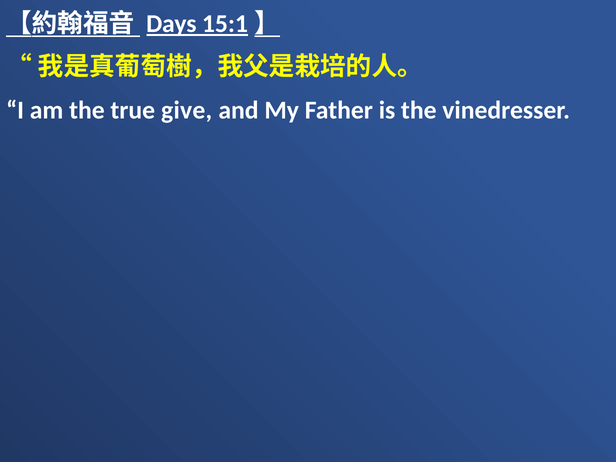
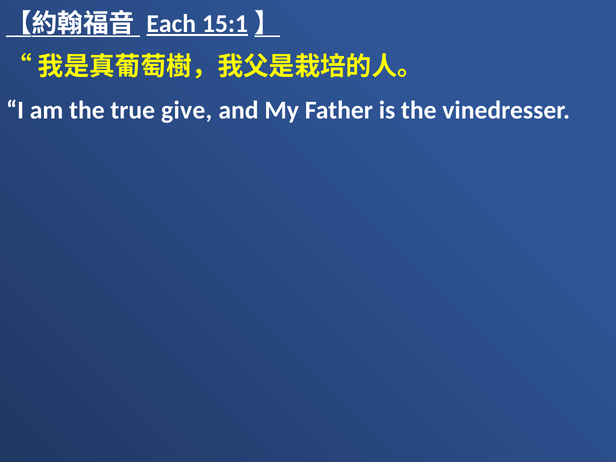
Days: Days -> Each
